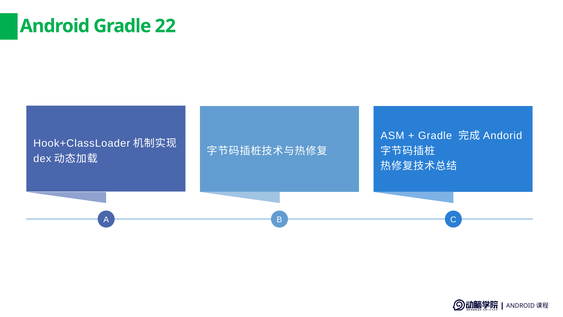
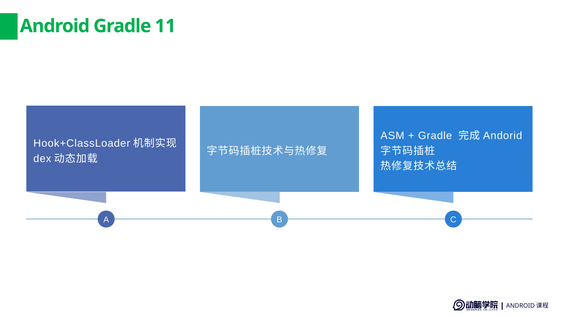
22: 22 -> 11
